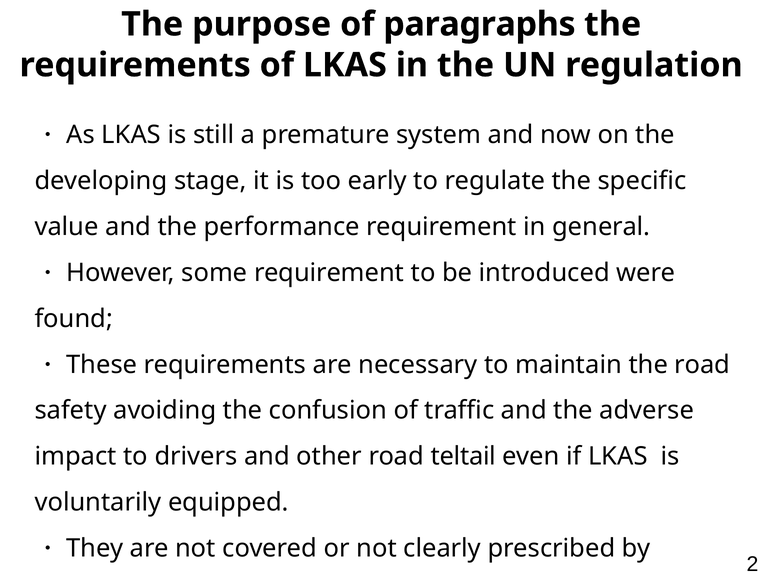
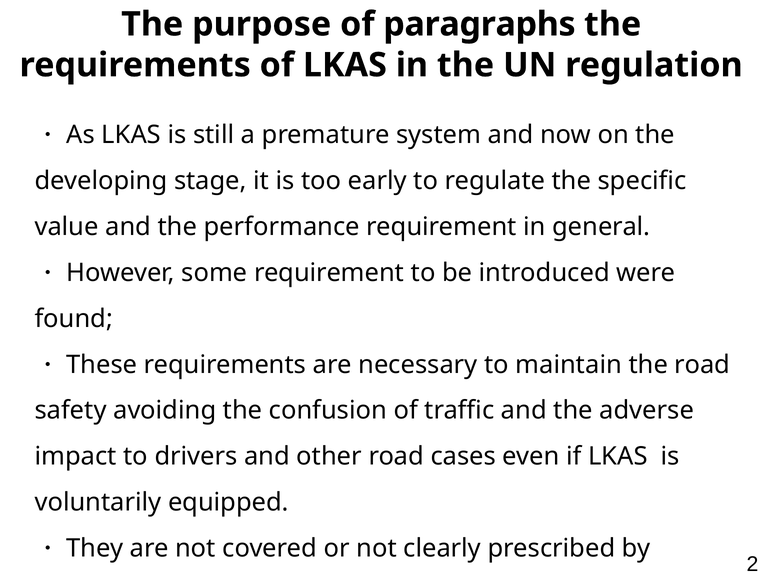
teltail: teltail -> cases
